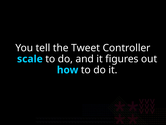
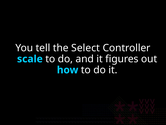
Tweet: Tweet -> Select
